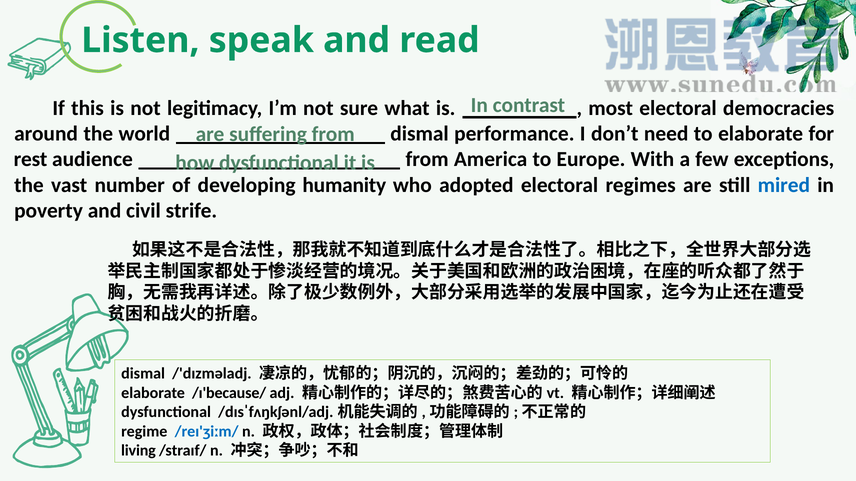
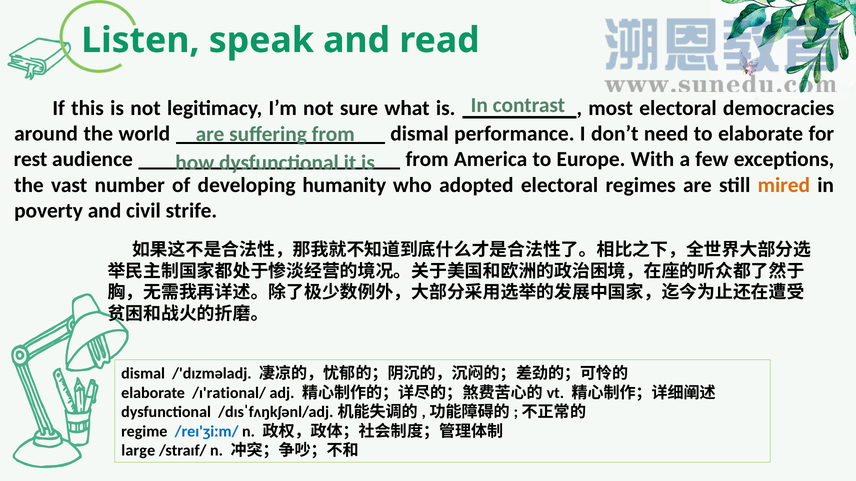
mired colour: blue -> orange
/ɪ'because/: /ɪ'because/ -> /ɪ'rational/
living: living -> large
